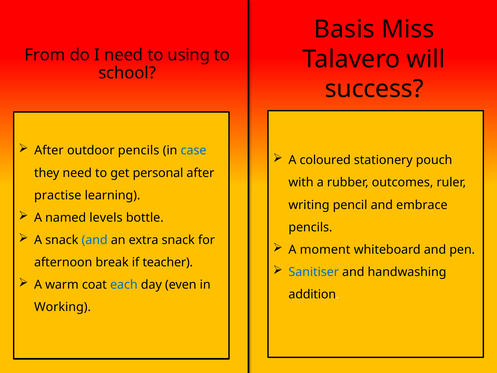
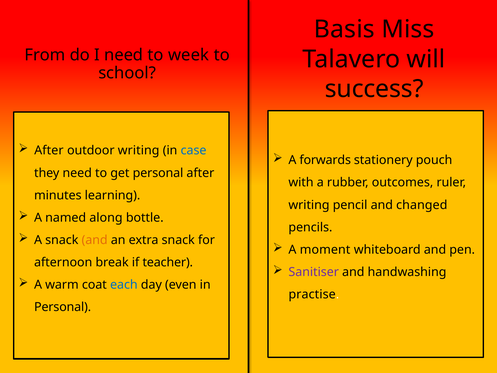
using: using -> week
outdoor pencils: pencils -> writing
coloured: coloured -> forwards
practise: practise -> minutes
embrace: embrace -> changed
levels: levels -> along
and at (95, 240) colour: blue -> orange
Sanitiser colour: blue -> purple
addition: addition -> practise
Working at (63, 307): Working -> Personal
